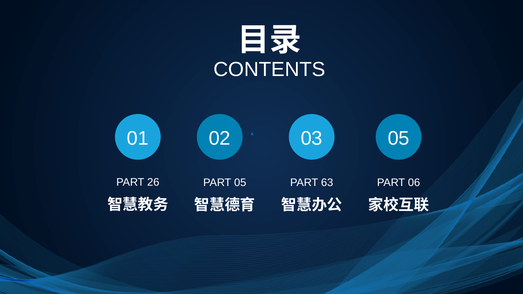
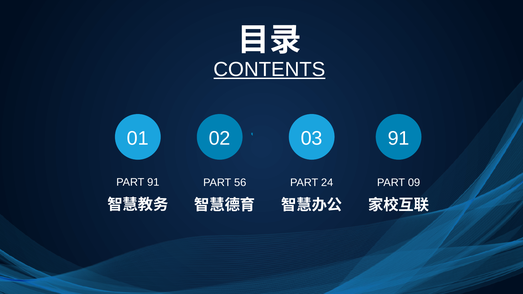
CONTENTS underline: none -> present
03 05: 05 -> 91
PART 26: 26 -> 91
PART 05: 05 -> 56
63: 63 -> 24
06: 06 -> 09
